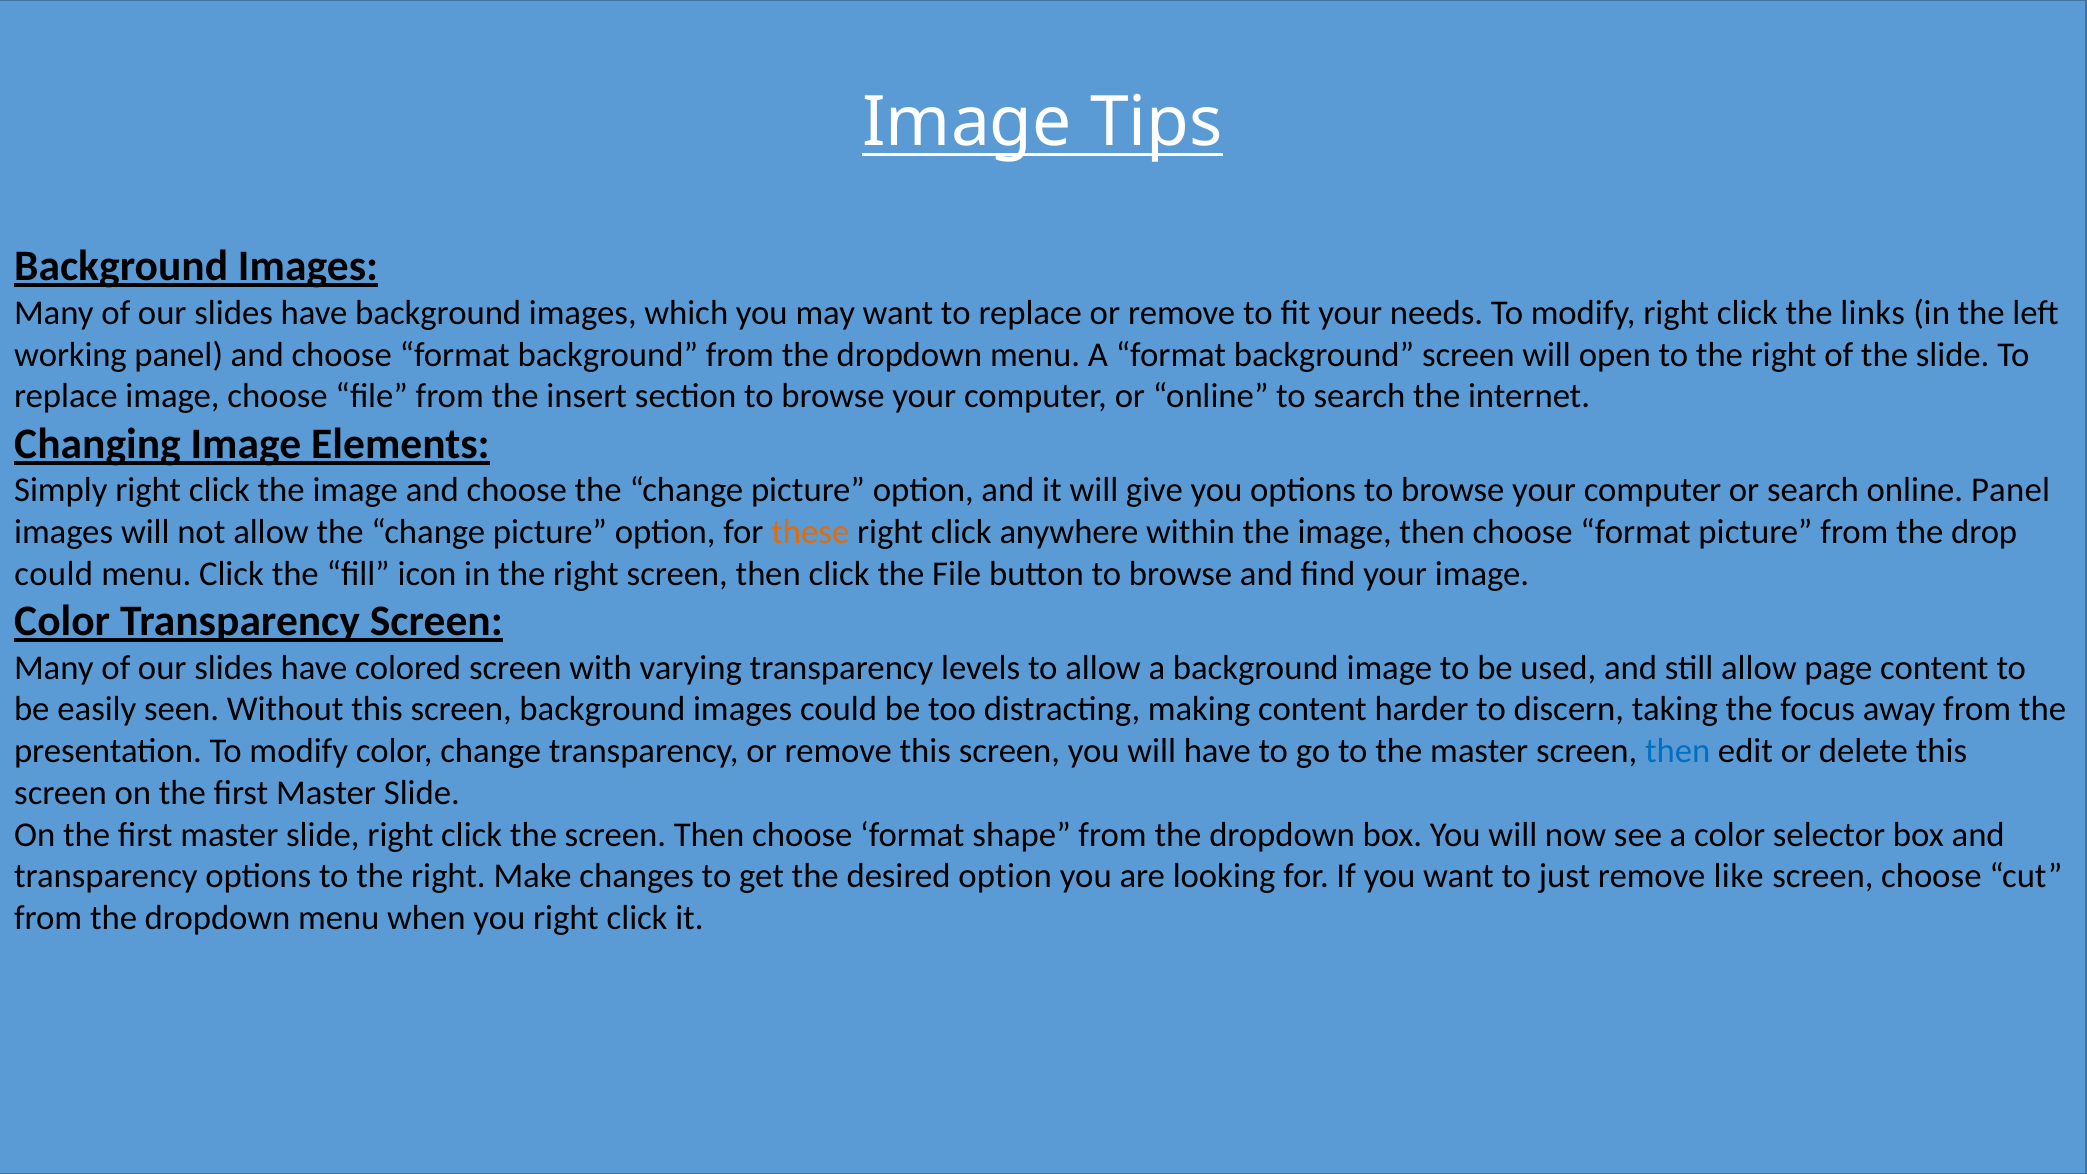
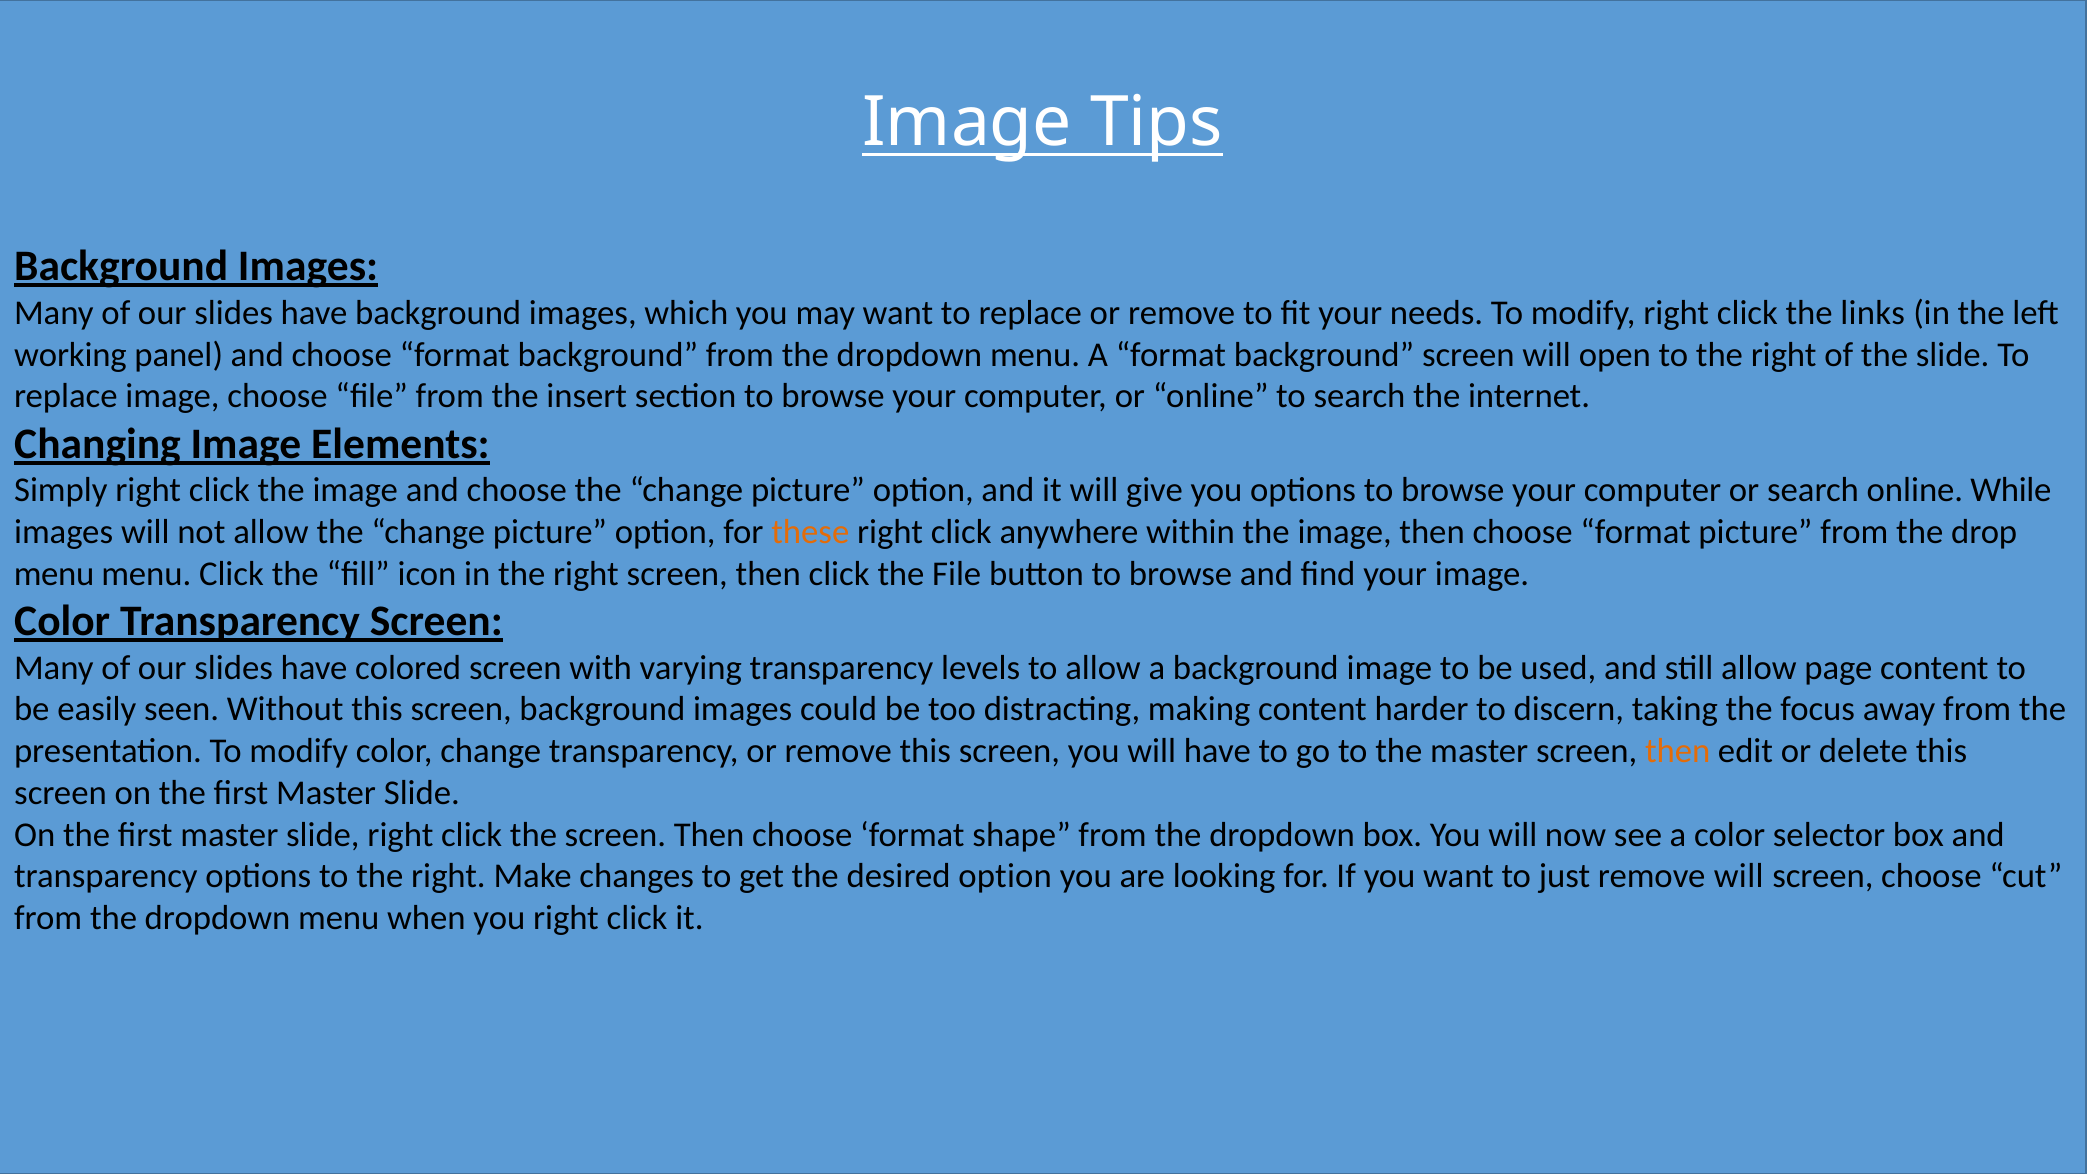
online Panel: Panel -> While
could at (54, 574): could -> menu
then at (1678, 751) colour: blue -> orange
remove like: like -> will
